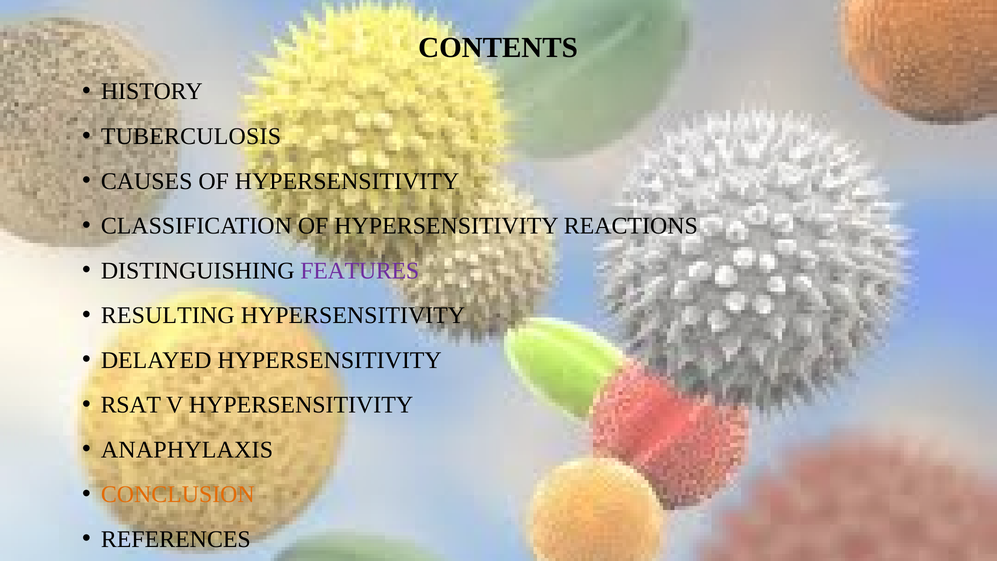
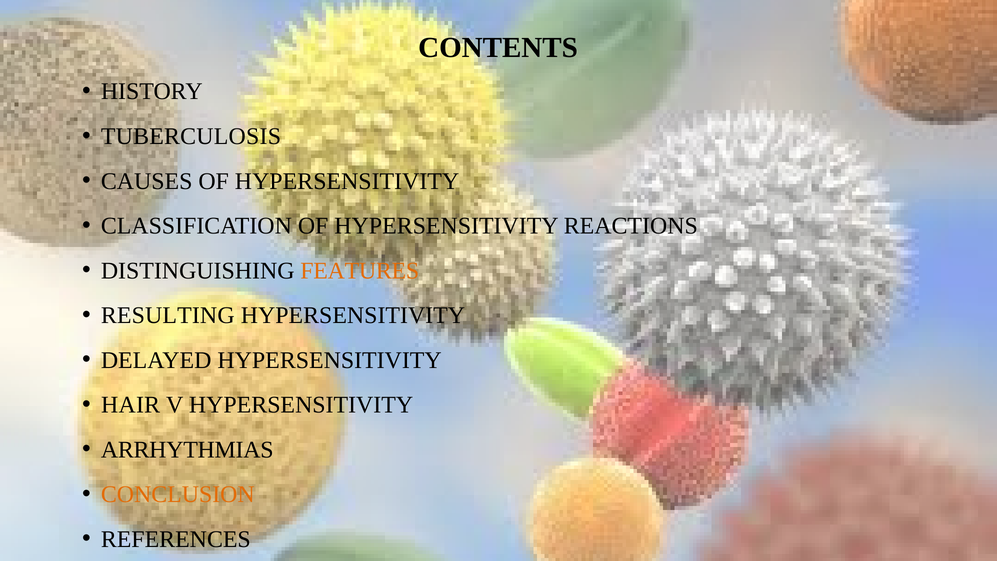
FEATURES colour: purple -> orange
RSAT: RSAT -> HAIR
ANAPHYLAXIS: ANAPHYLAXIS -> ARRHYTHMIAS
